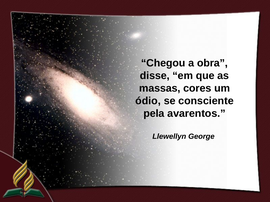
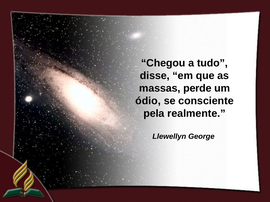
obra: obra -> tudo
cores: cores -> perde
avarentos: avarentos -> realmente
